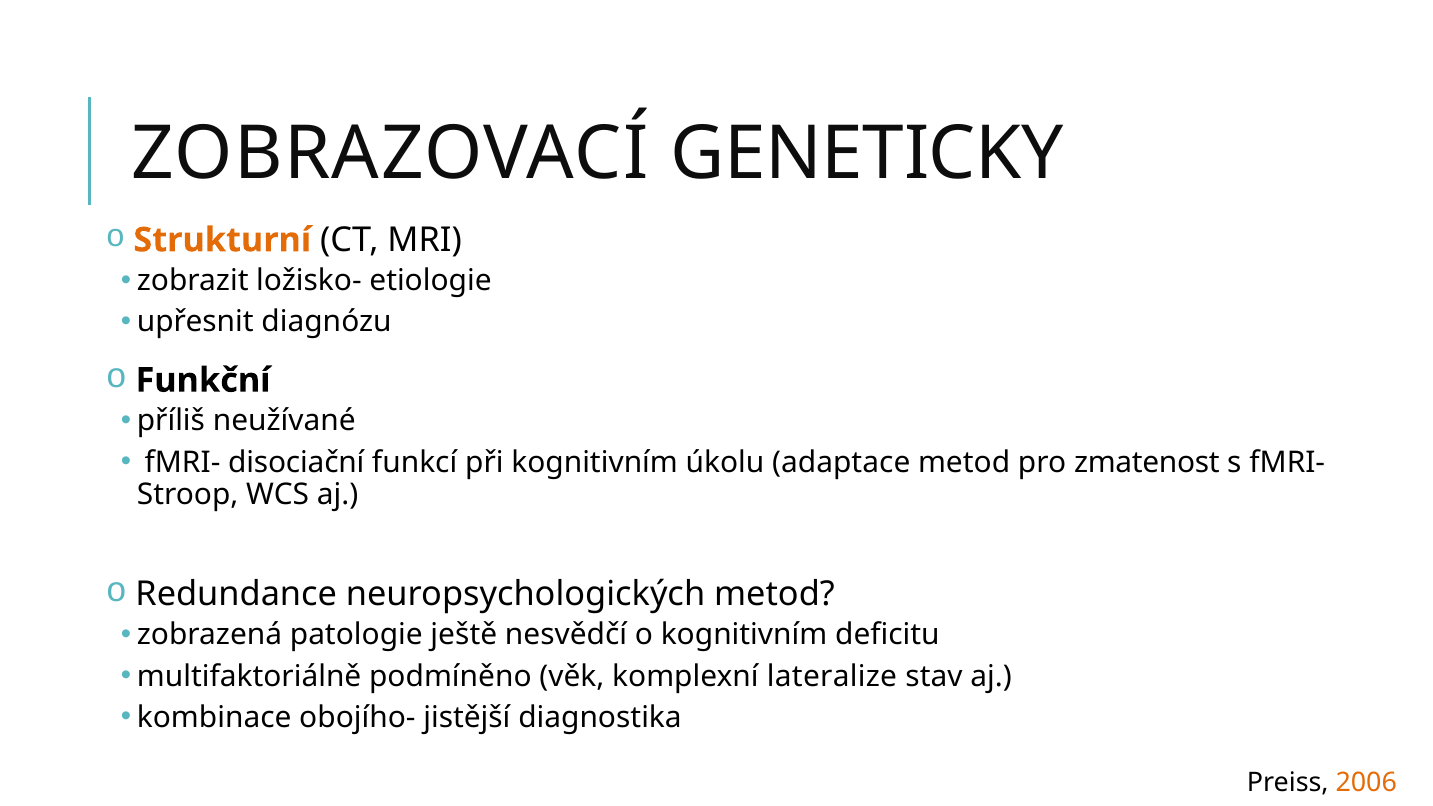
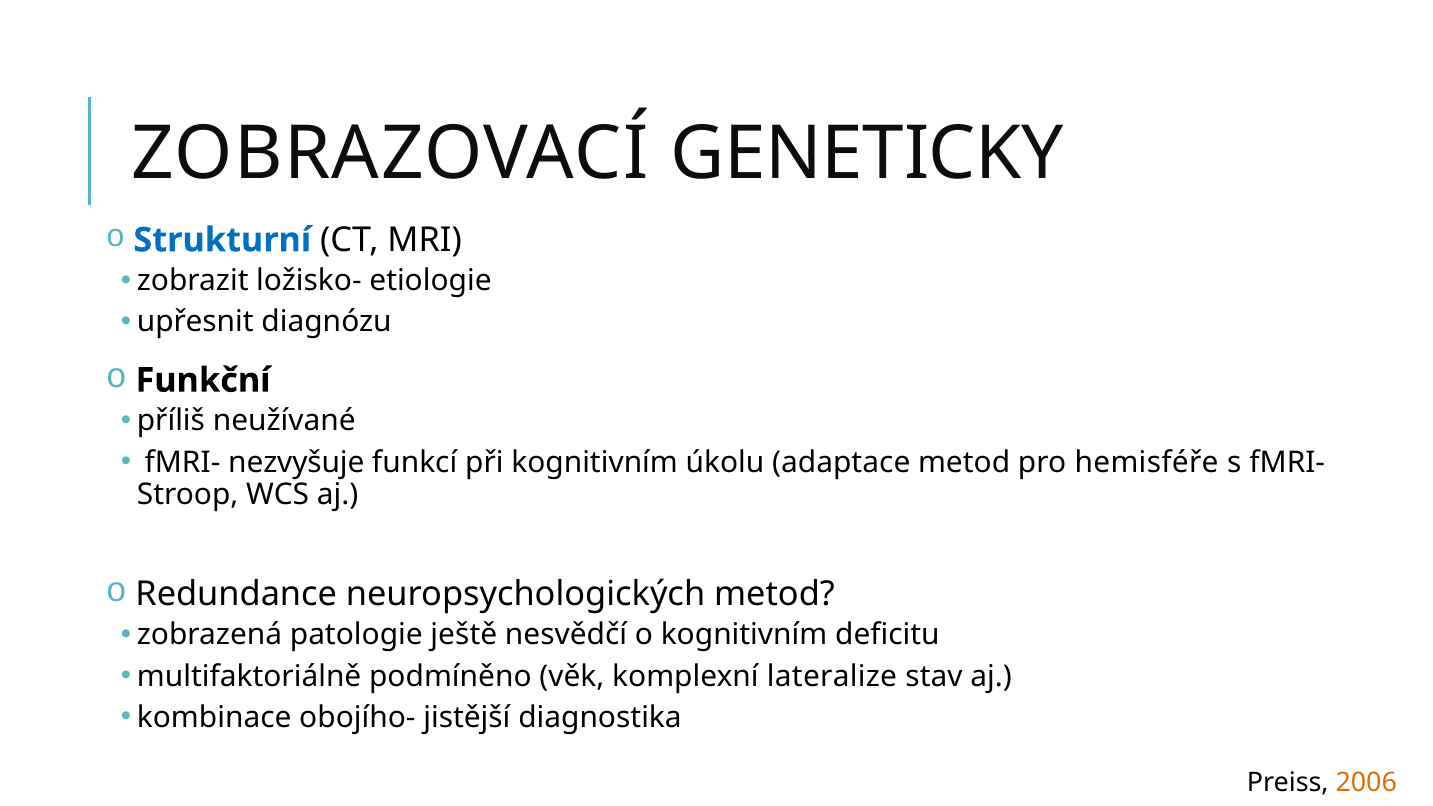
Strukturní colour: orange -> blue
disociační: disociační -> nezvyšuje
zmatenost: zmatenost -> hemisféře
